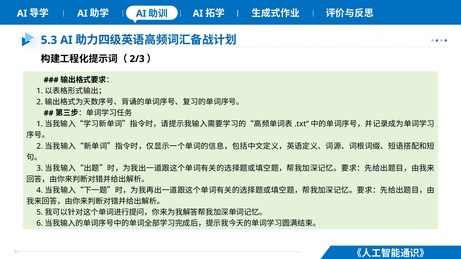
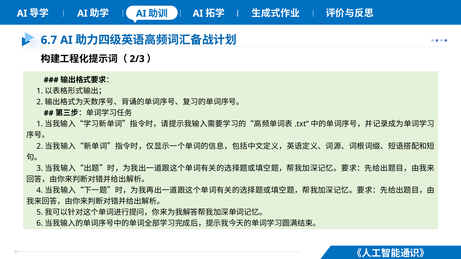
5.3: 5.3 -> 6.7
